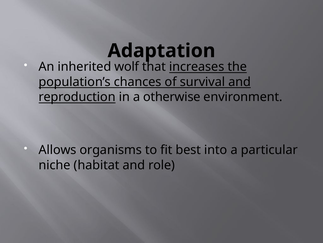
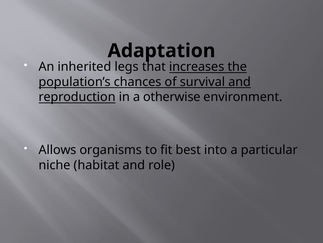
wolf: wolf -> legs
